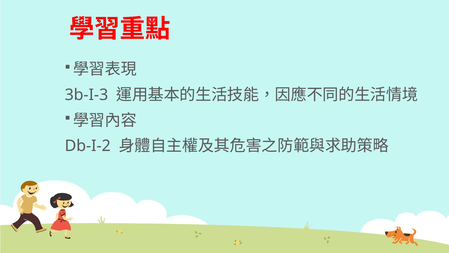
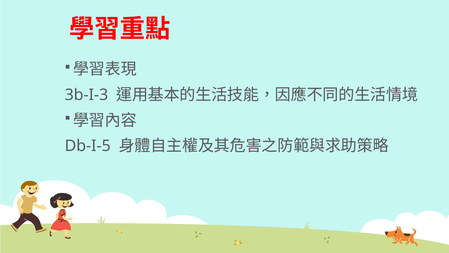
Db-I-2: Db-I-2 -> Db-I-5
